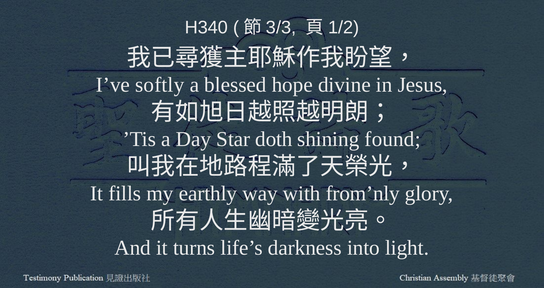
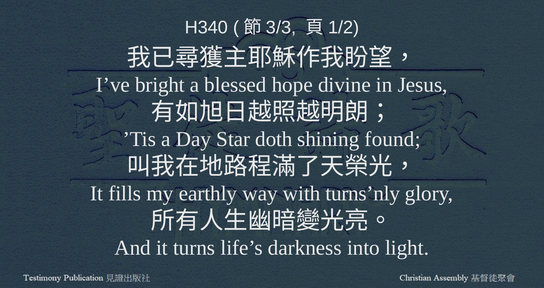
softly: softly -> bright
from’nly: from’nly -> turns’nly
